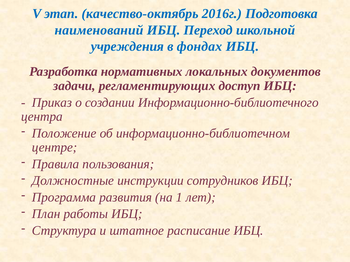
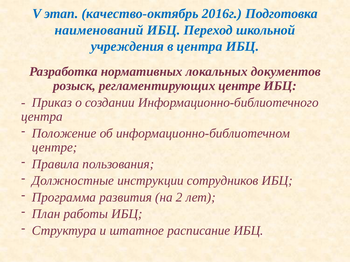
в фондах: фондах -> центра
задачи: задачи -> розыск
регламентирующих доступ: доступ -> центре
1: 1 -> 2
